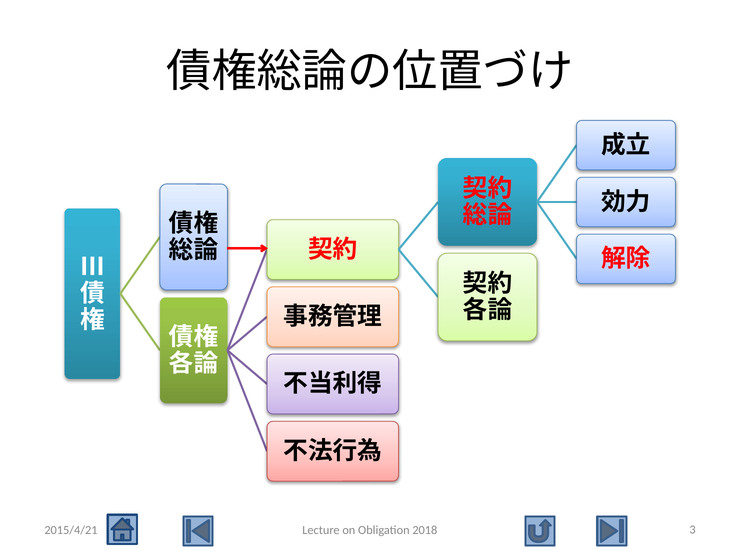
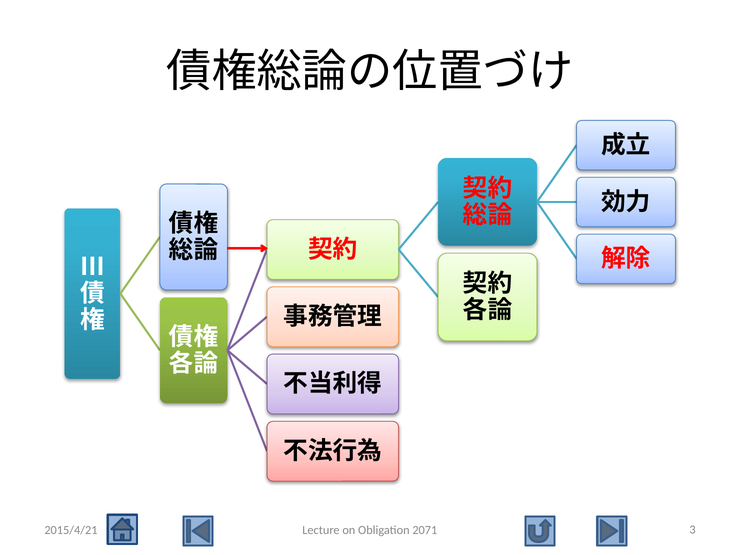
2018: 2018 -> 2071
